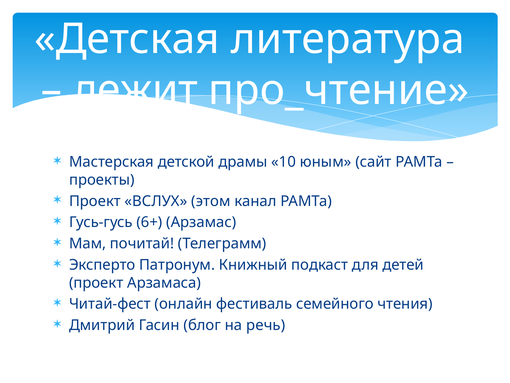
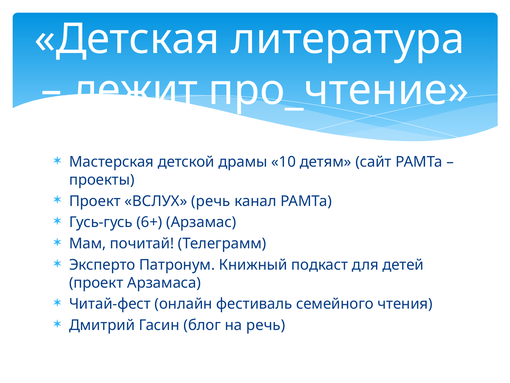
юным: юным -> детям
ВСЛУХ этом: этом -> речь
